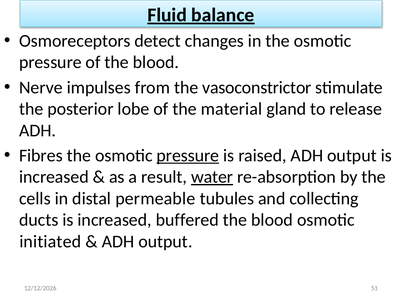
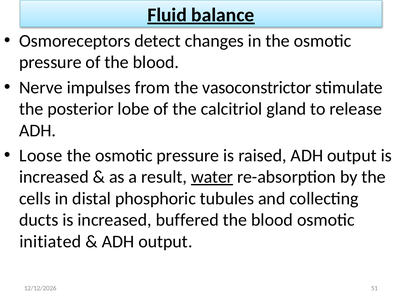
material: material -> calcitriol
Fibres: Fibres -> Loose
pressure at (188, 155) underline: present -> none
permeable: permeable -> phosphoric
